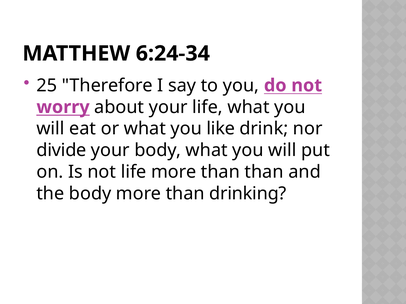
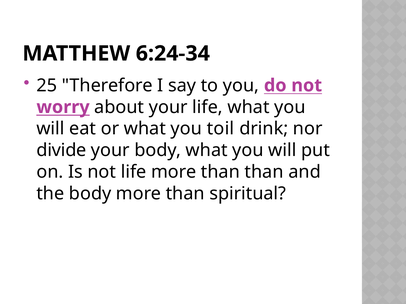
like: like -> toil
drinking: drinking -> spiritual
